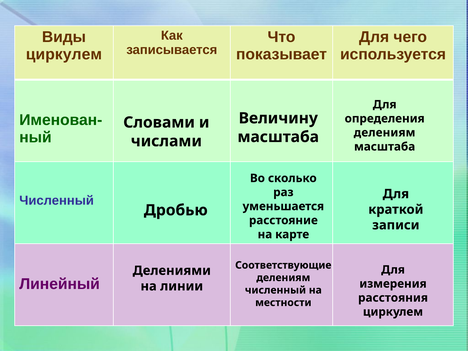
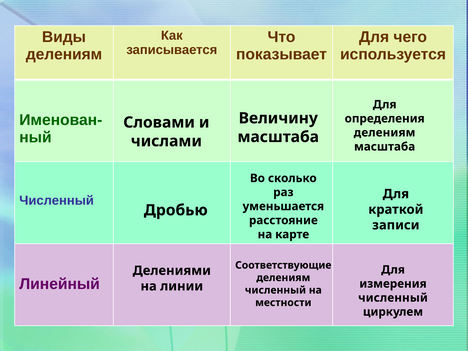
циркулем at (64, 54): циркулем -> делениям
расстояния at (393, 298): расстояния -> численный
